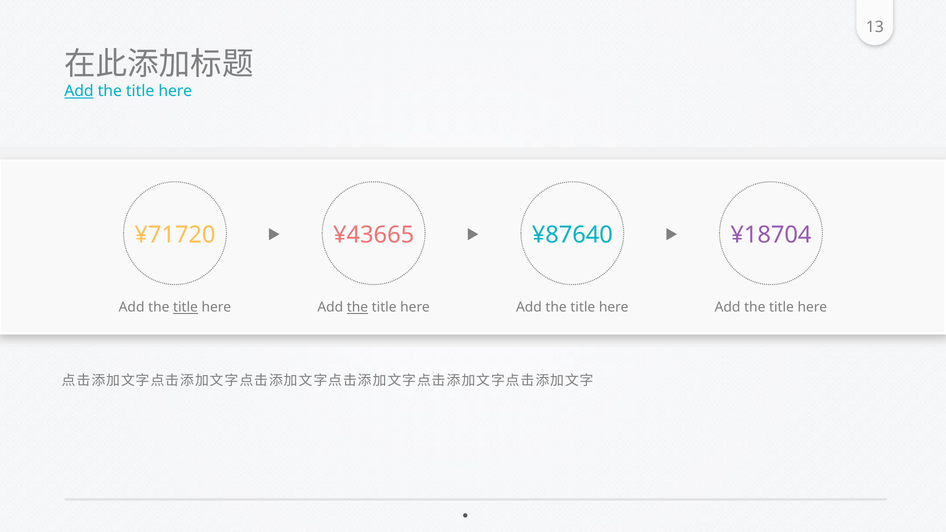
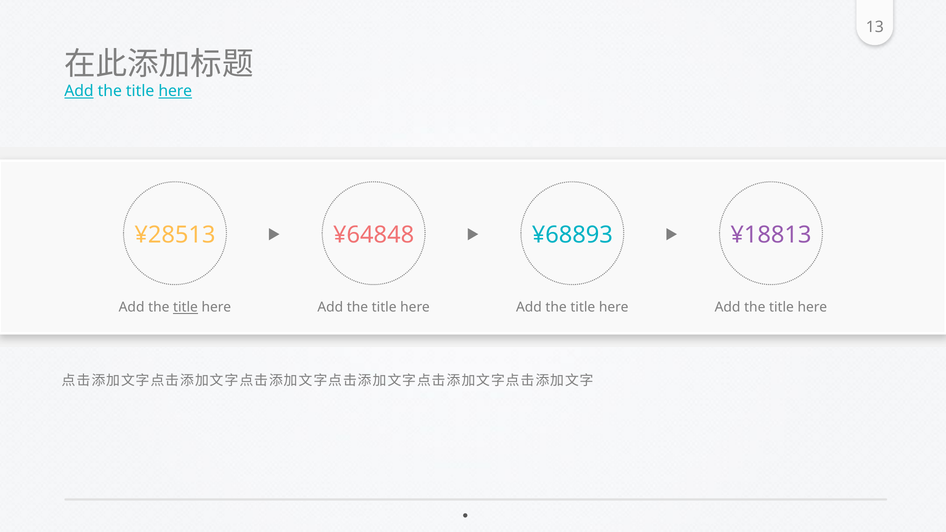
here at (175, 91) underline: none -> present
¥71720: ¥71720 -> ¥28513
¥43665: ¥43665 -> ¥64848
¥87640: ¥87640 -> ¥68893
¥18704: ¥18704 -> ¥18813
the at (357, 307) underline: present -> none
